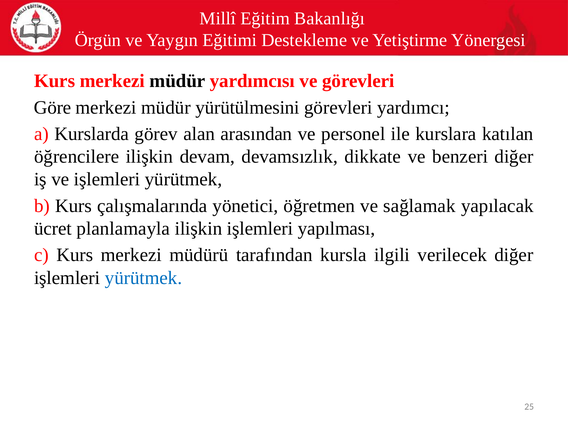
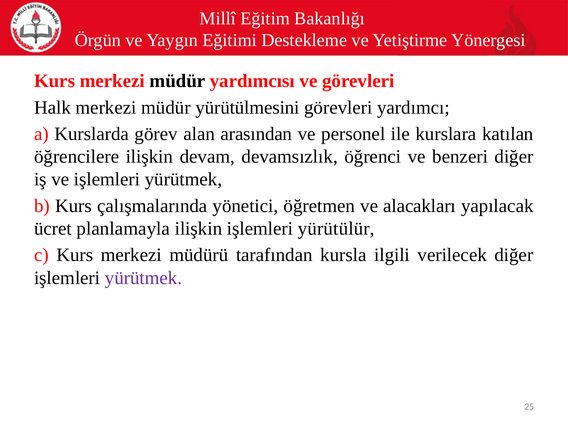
Göre: Göre -> Halk
dikkate: dikkate -> öğrenci
sağlamak: sağlamak -> alacakları
yapılması: yapılması -> yürütülür
yürütmek at (144, 278) colour: blue -> purple
